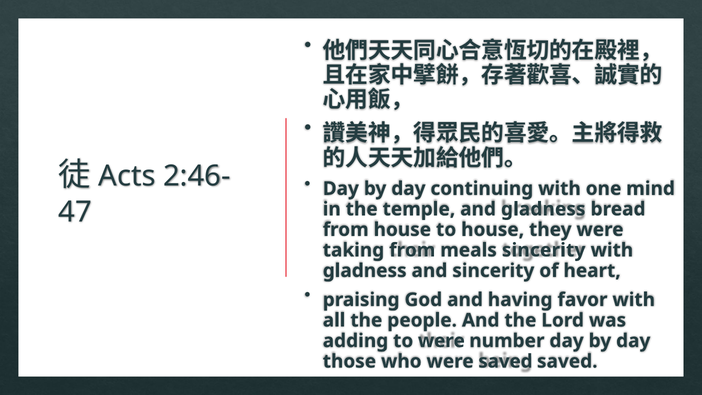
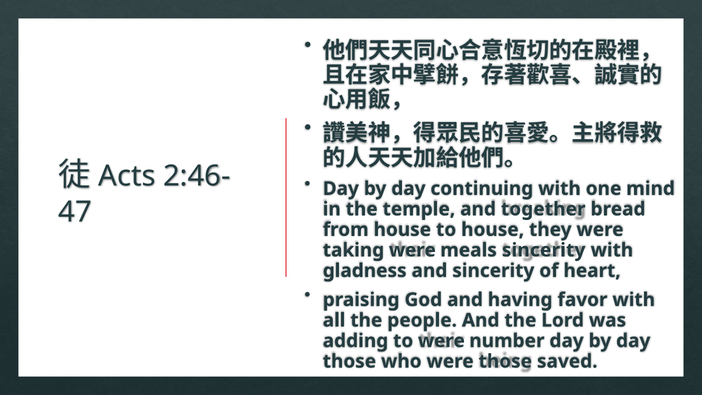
and gladness: gladness -> together
taking from: from -> were
were saved: saved -> those
